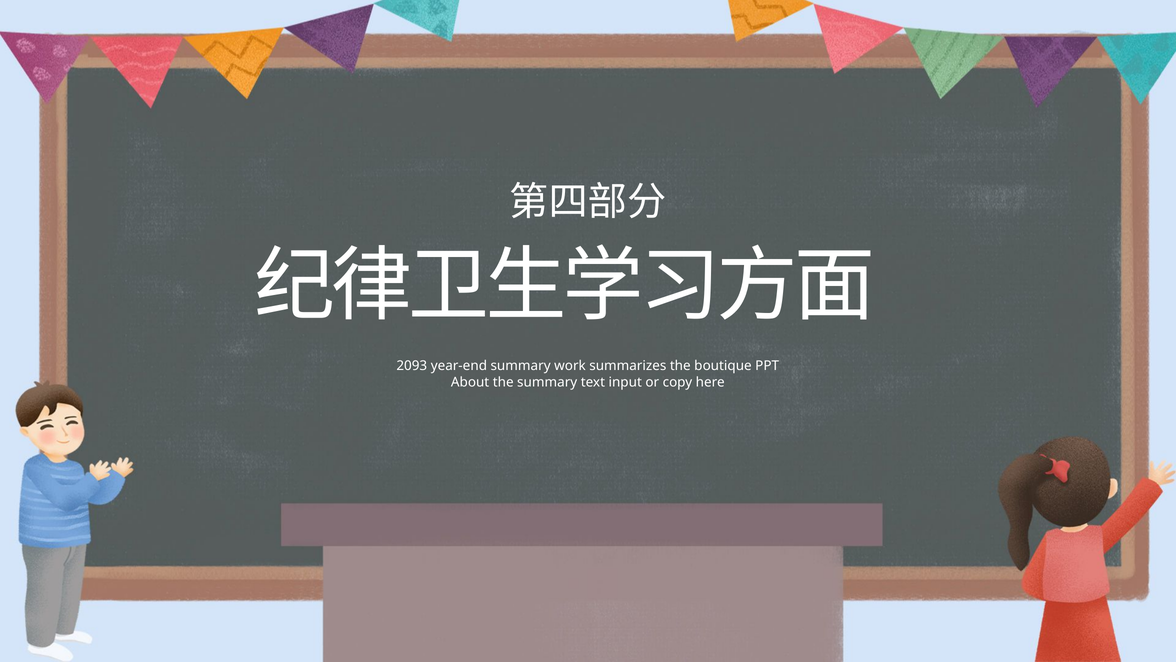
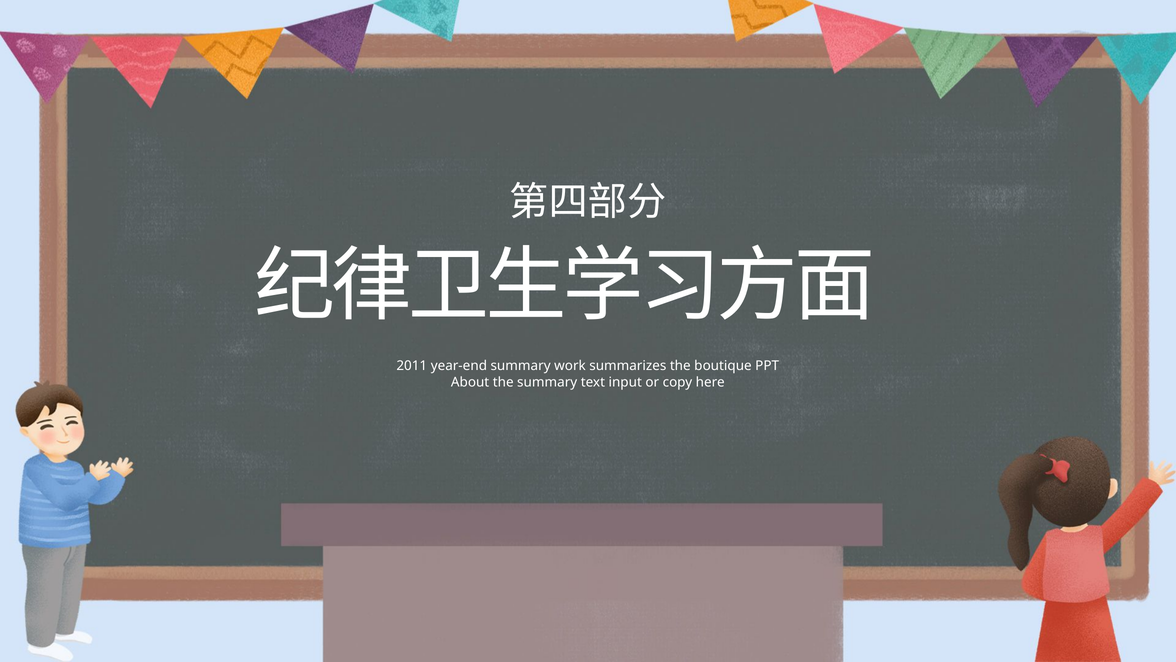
2093: 2093 -> 2011
